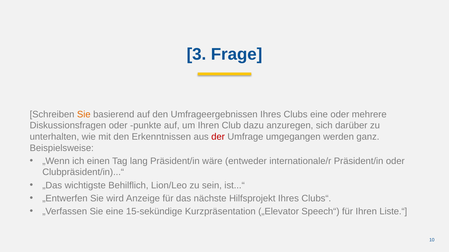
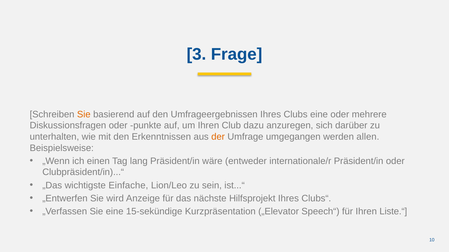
der colour: red -> orange
ganz: ganz -> allen
Behilflich: Behilflich -> Einfache
